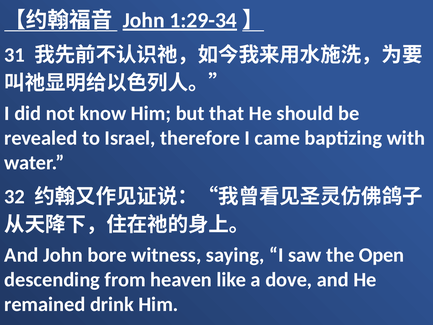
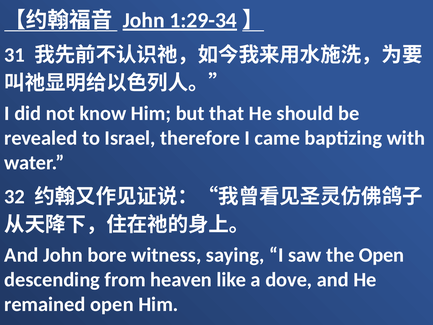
remained drink: drink -> open
